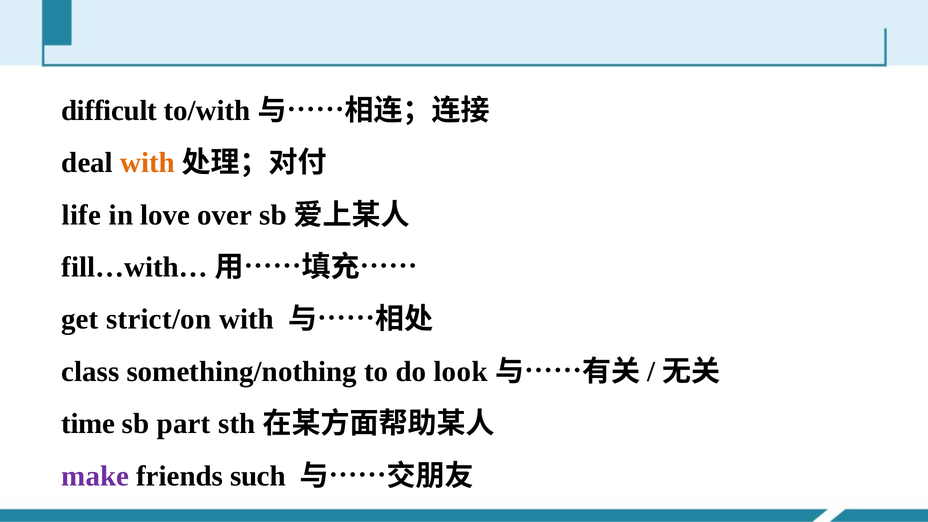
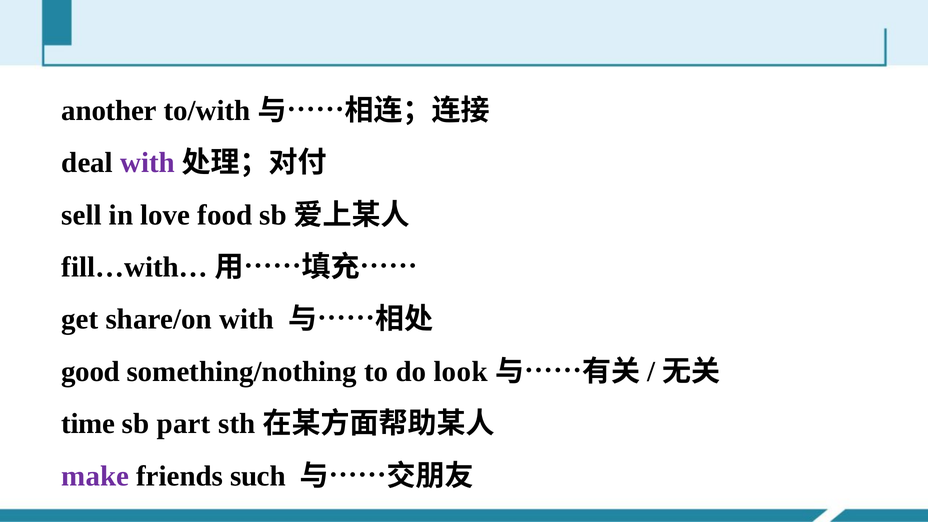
difficult: difficult -> another
with at (148, 163) colour: orange -> purple
life: life -> sell
over: over -> food
strict/on: strict/on -> share/on
class: class -> good
